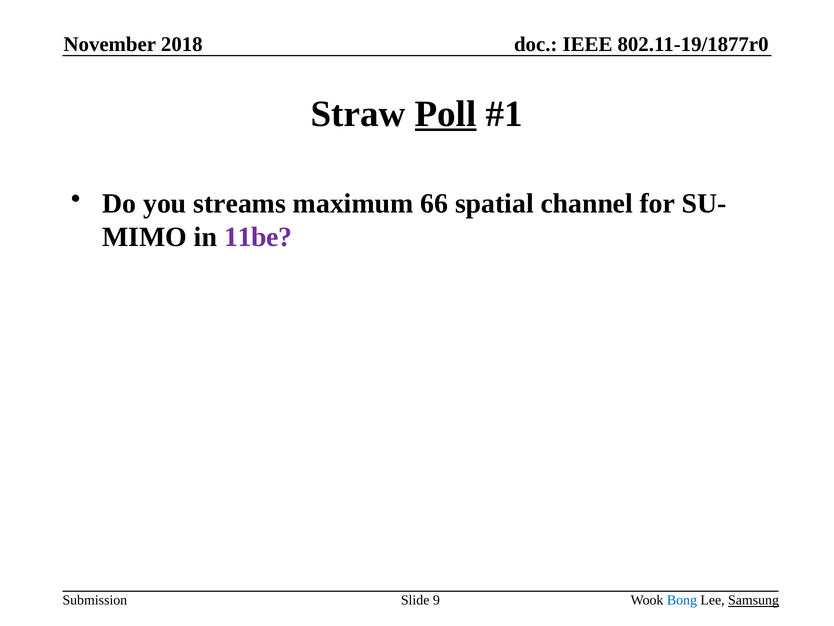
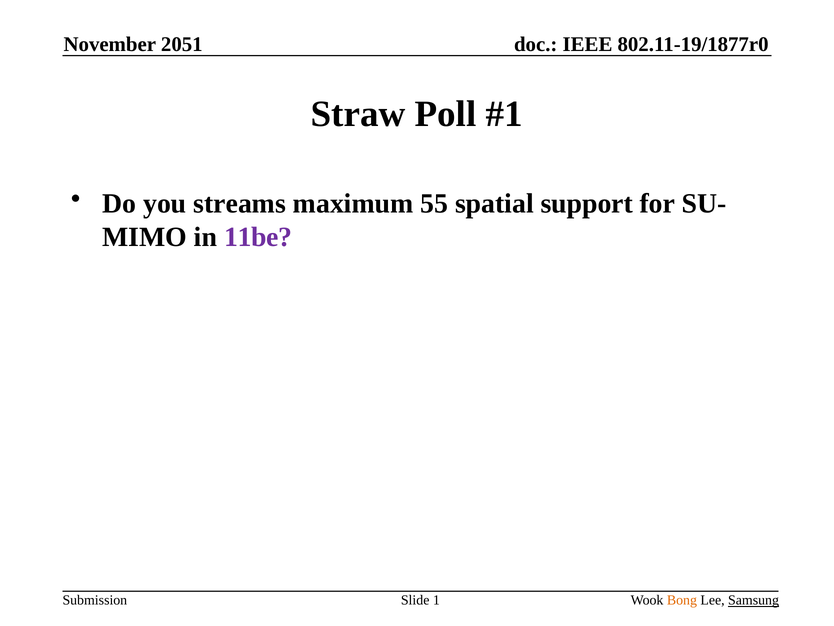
2018: 2018 -> 2051
Poll underline: present -> none
66: 66 -> 55
channel: channel -> support
9: 9 -> 1
Bong colour: blue -> orange
